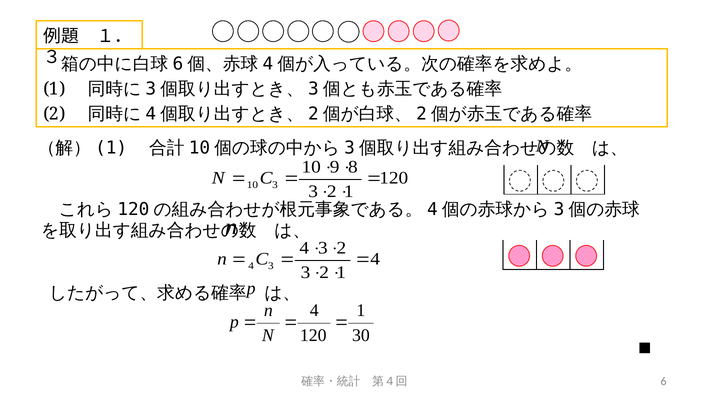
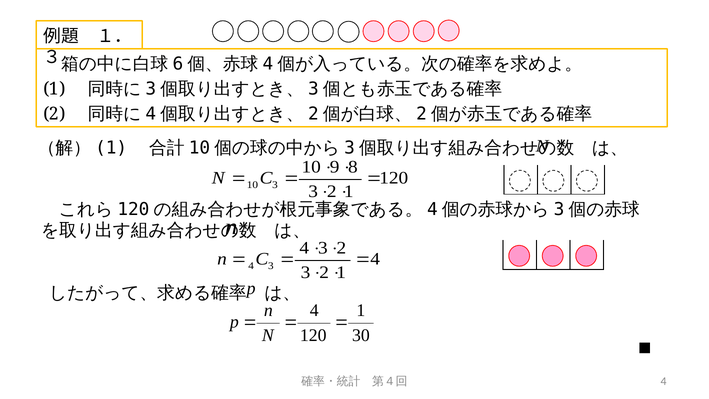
6 at (664, 381): 6 -> 4
